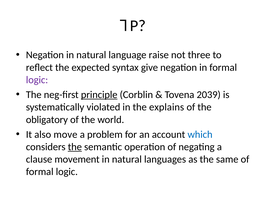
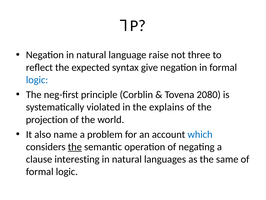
logic at (37, 80) colour: purple -> blue
principle underline: present -> none
2039: 2039 -> 2080
obligatory: obligatory -> projection
move: move -> name
movement: movement -> interesting
